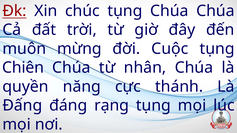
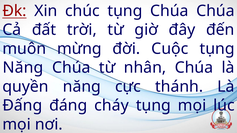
Chiên at (23, 68): Chiên -> Năng
rạng: rạng -> cháy
